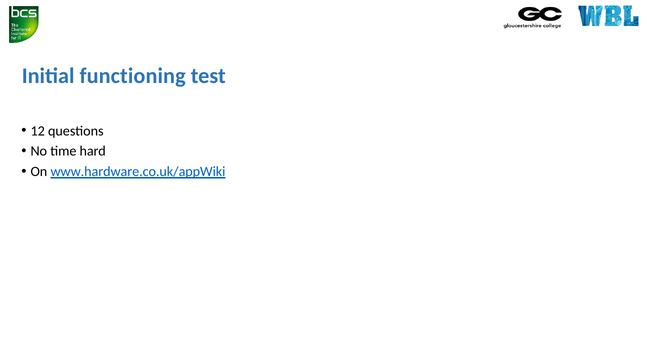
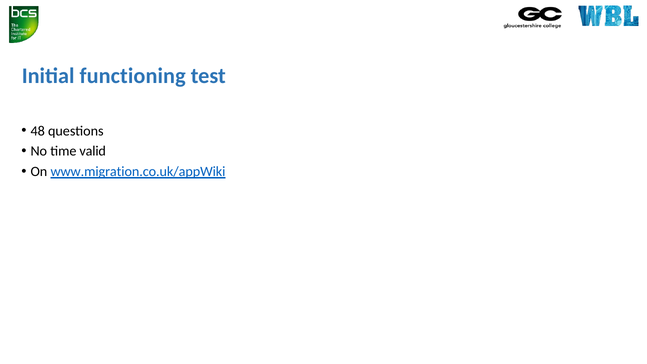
12: 12 -> 48
hard: hard -> valid
www.hardware.co.uk/appWiki: www.hardware.co.uk/appWiki -> www.migration.co.uk/appWiki
